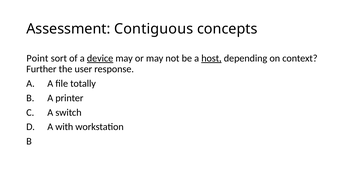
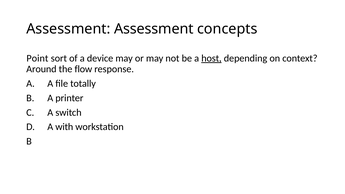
Assessment Contiguous: Contiguous -> Assessment
device underline: present -> none
Further: Further -> Around
user: user -> flow
